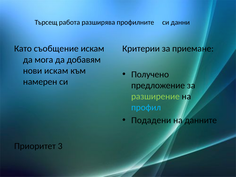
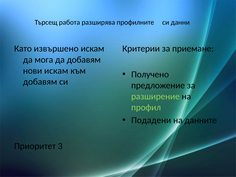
съобщение: съобщение -> извършено
намерен at (40, 82): намерен -> добавям
профил colour: light blue -> light green
